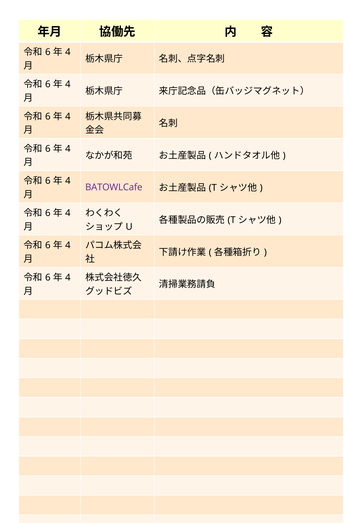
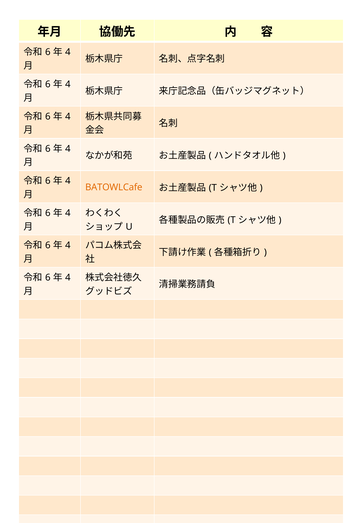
BATOWLCafe colour: purple -> orange
